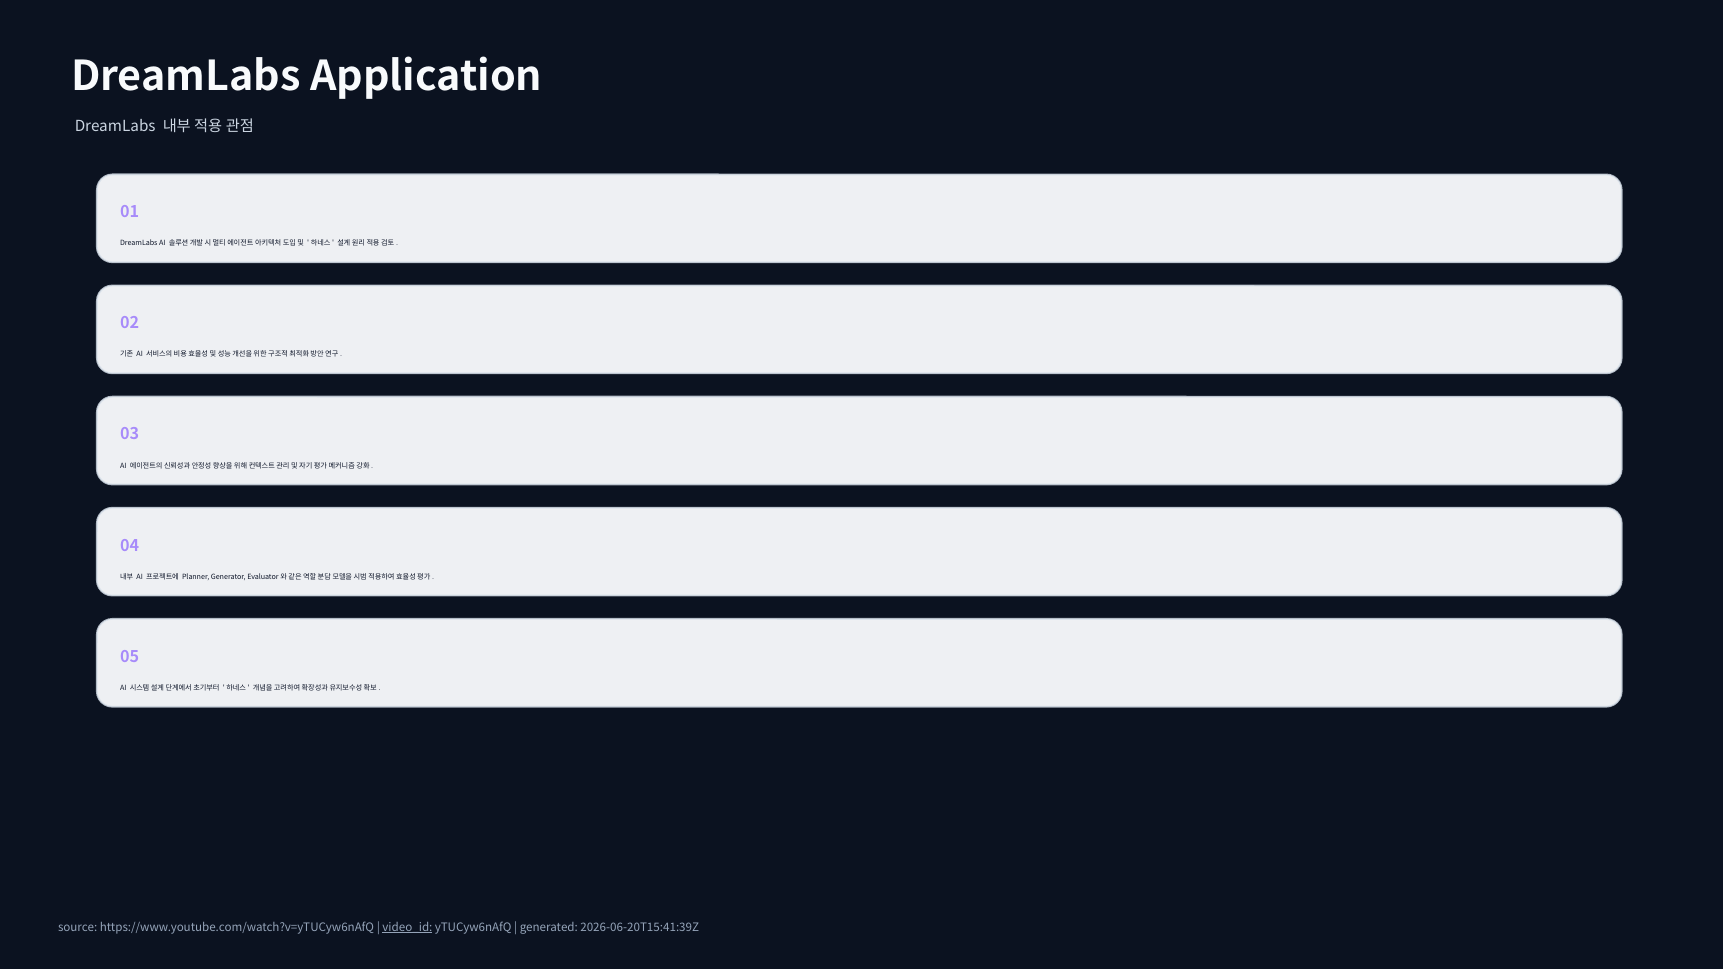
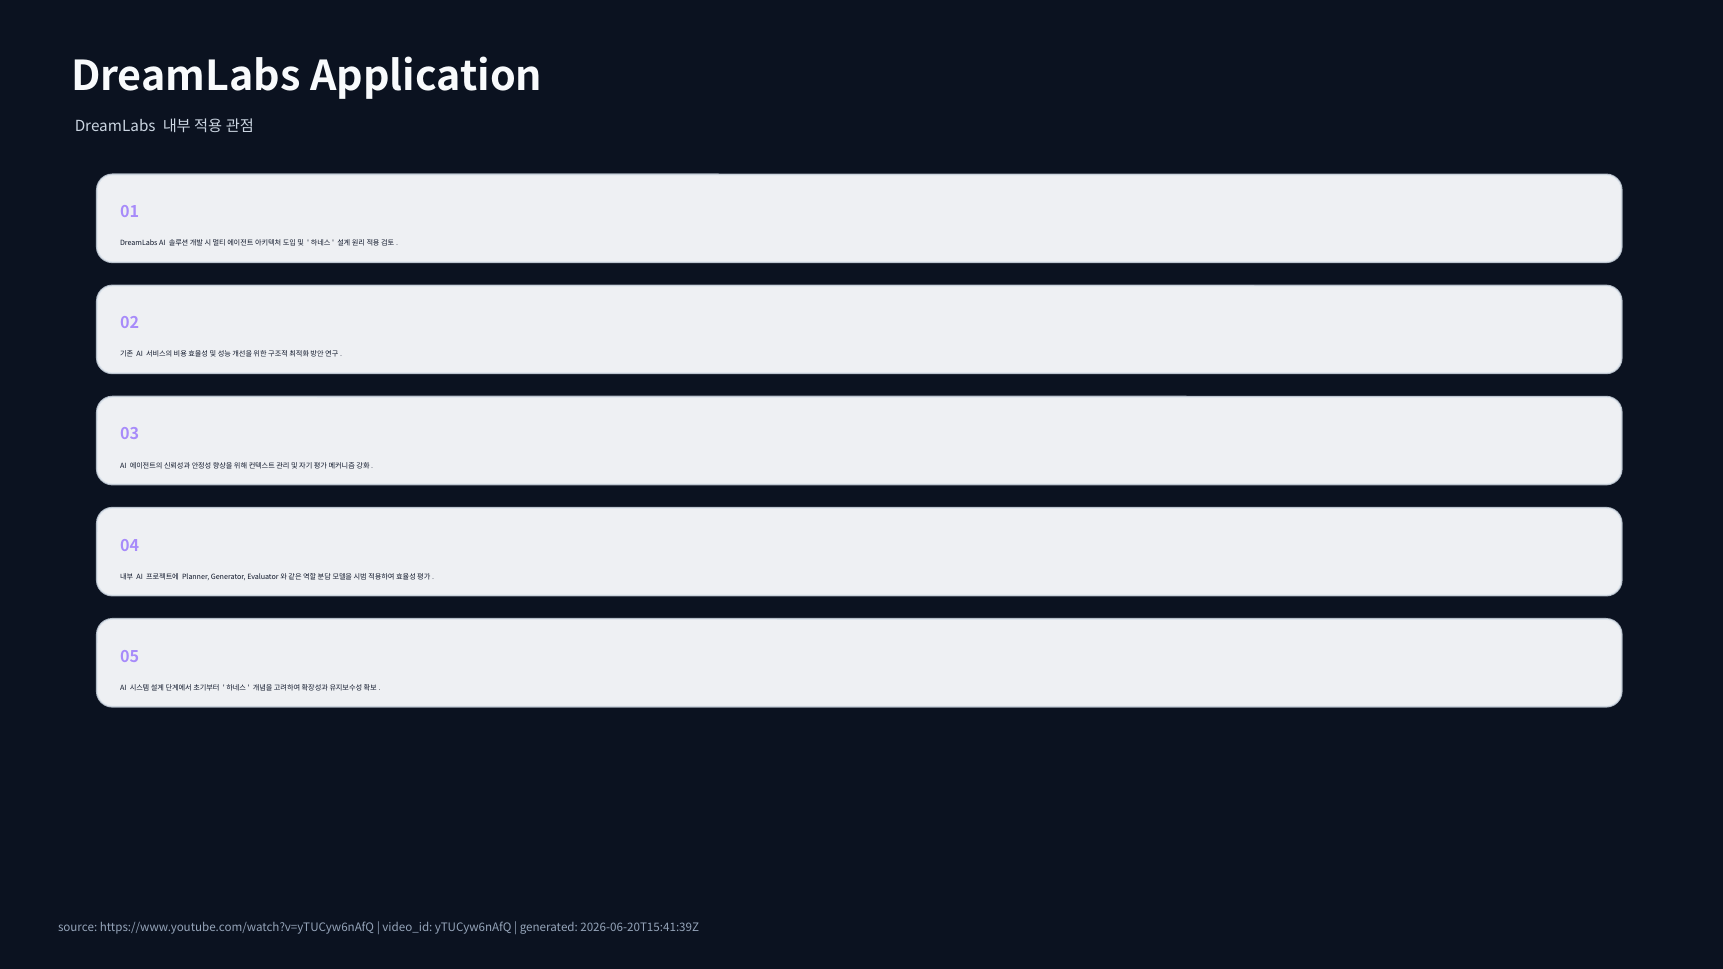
video_id underline: present -> none
